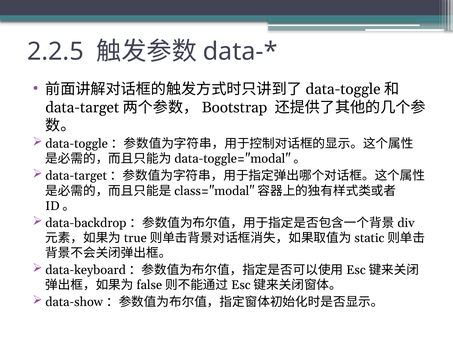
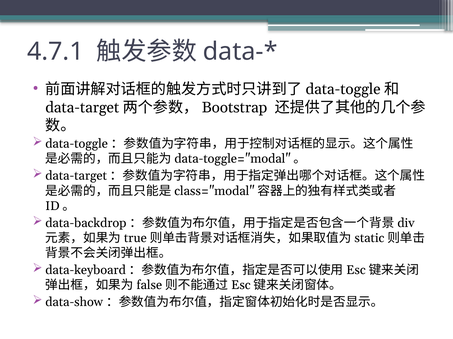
2.2.5: 2.2.5 -> 4.7.1
